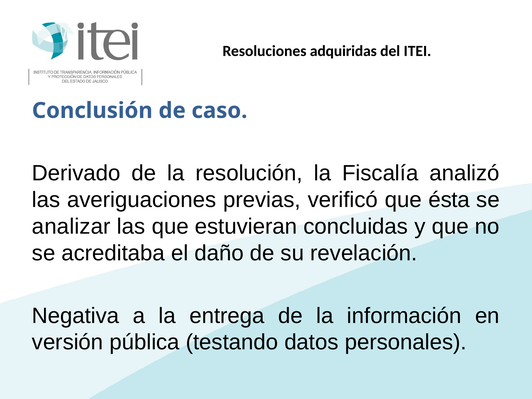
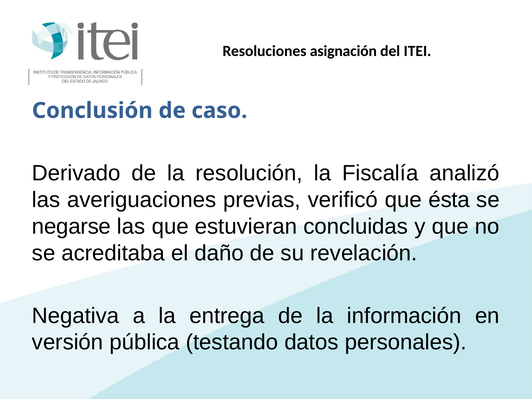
adquiridas: adquiridas -> asignación
analizar: analizar -> negarse
